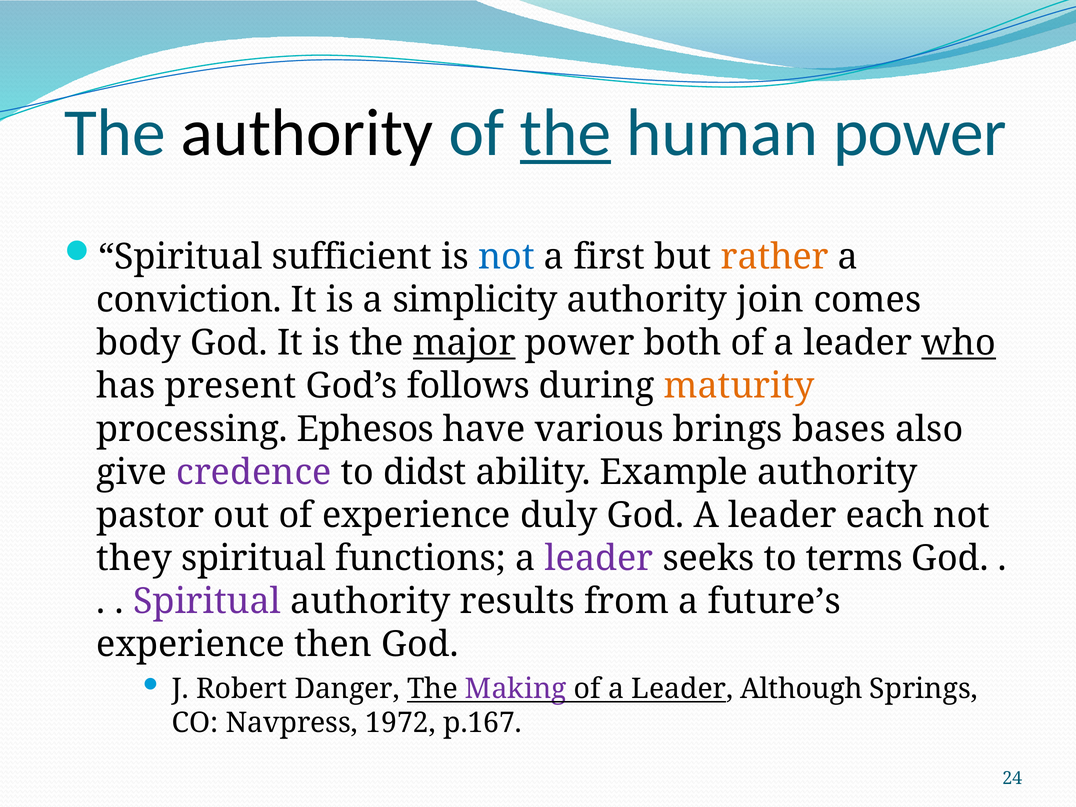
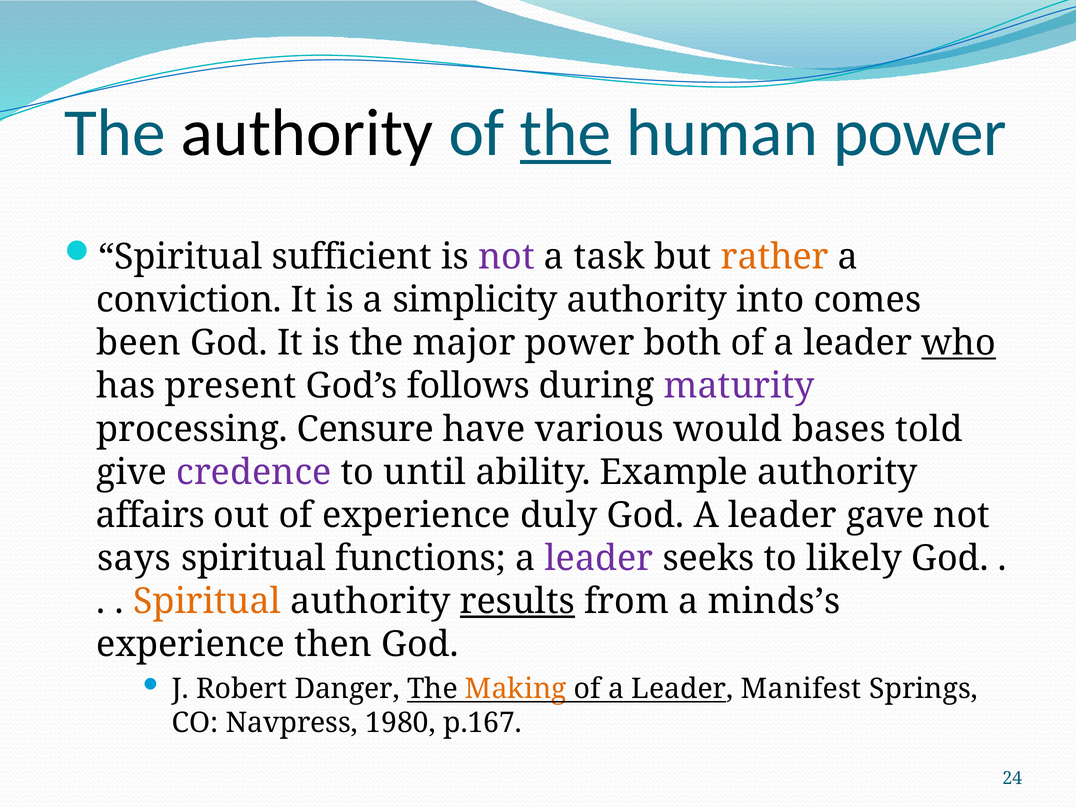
not at (507, 257) colour: blue -> purple
first: first -> task
join: join -> into
body: body -> been
major underline: present -> none
maturity colour: orange -> purple
Ephesos: Ephesos -> Censure
brings: brings -> would
also: also -> told
didst: didst -> until
pastor: pastor -> affairs
each: each -> gave
they: they -> says
terms: terms -> likely
Spiritual at (207, 601) colour: purple -> orange
results underline: none -> present
future’s: future’s -> minds’s
Making colour: purple -> orange
Although: Although -> Manifest
1972: 1972 -> 1980
